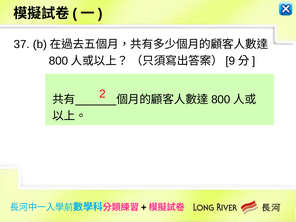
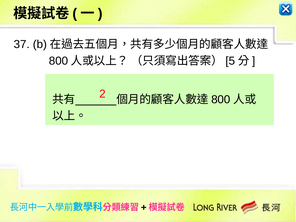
9: 9 -> 5
